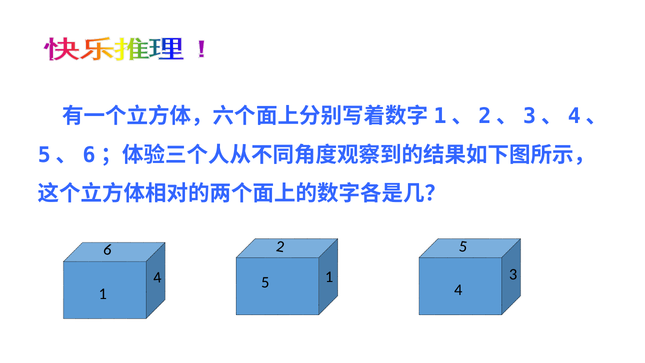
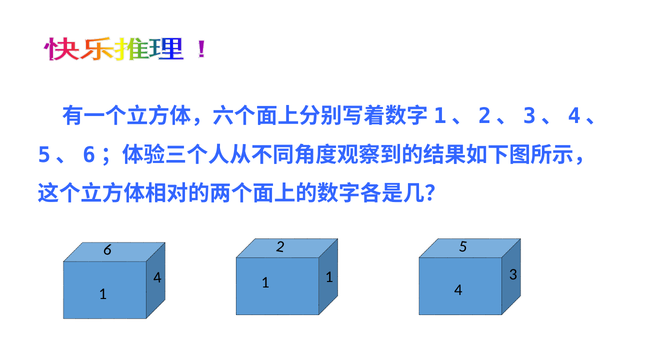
5 at (265, 282): 5 -> 1
